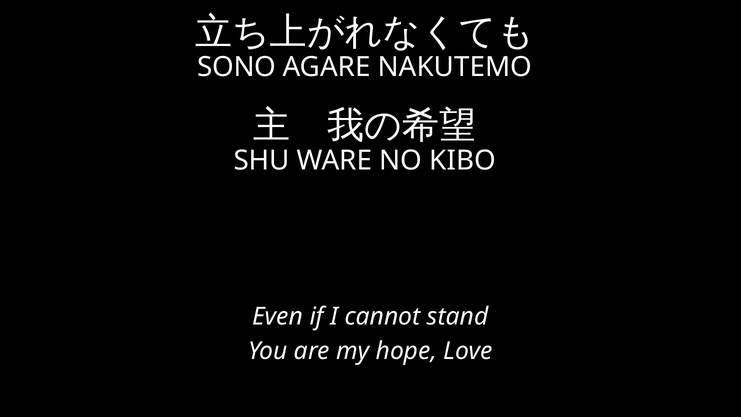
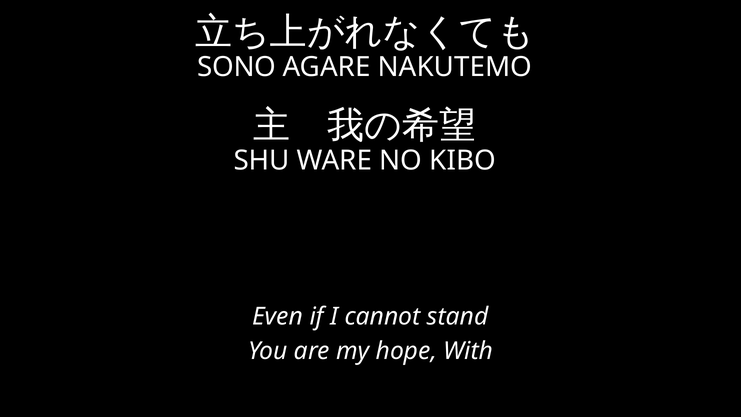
Love: Love -> With
